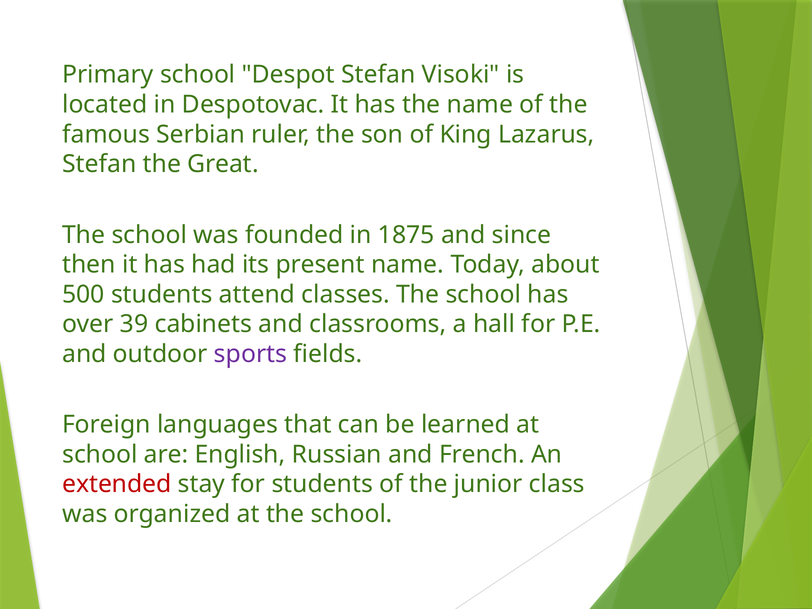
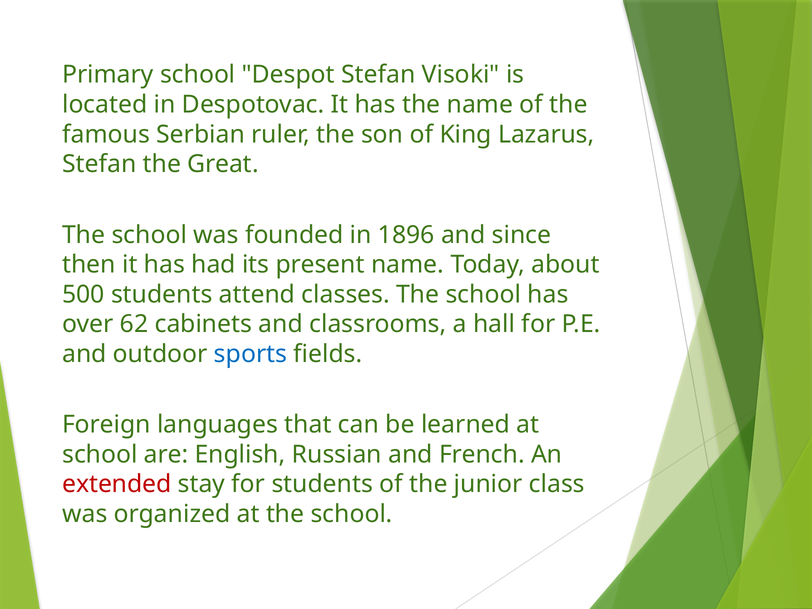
1875: 1875 -> 1896
39: 39 -> 62
sports colour: purple -> blue
